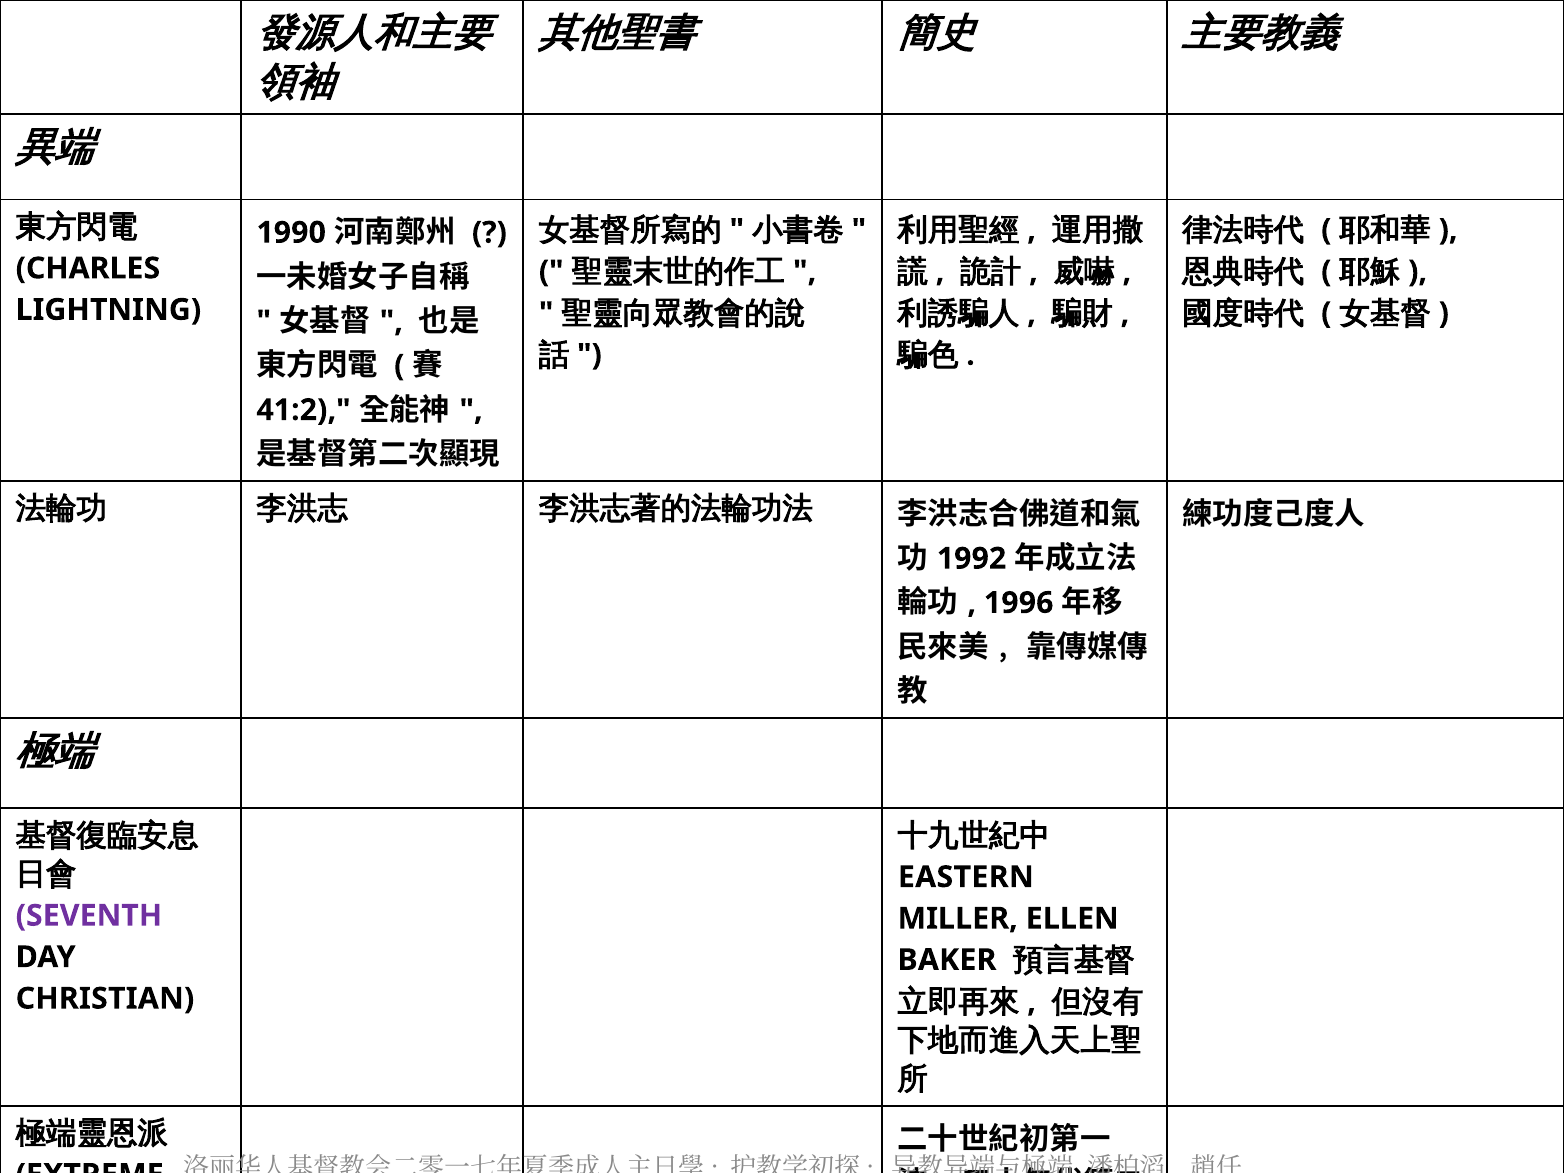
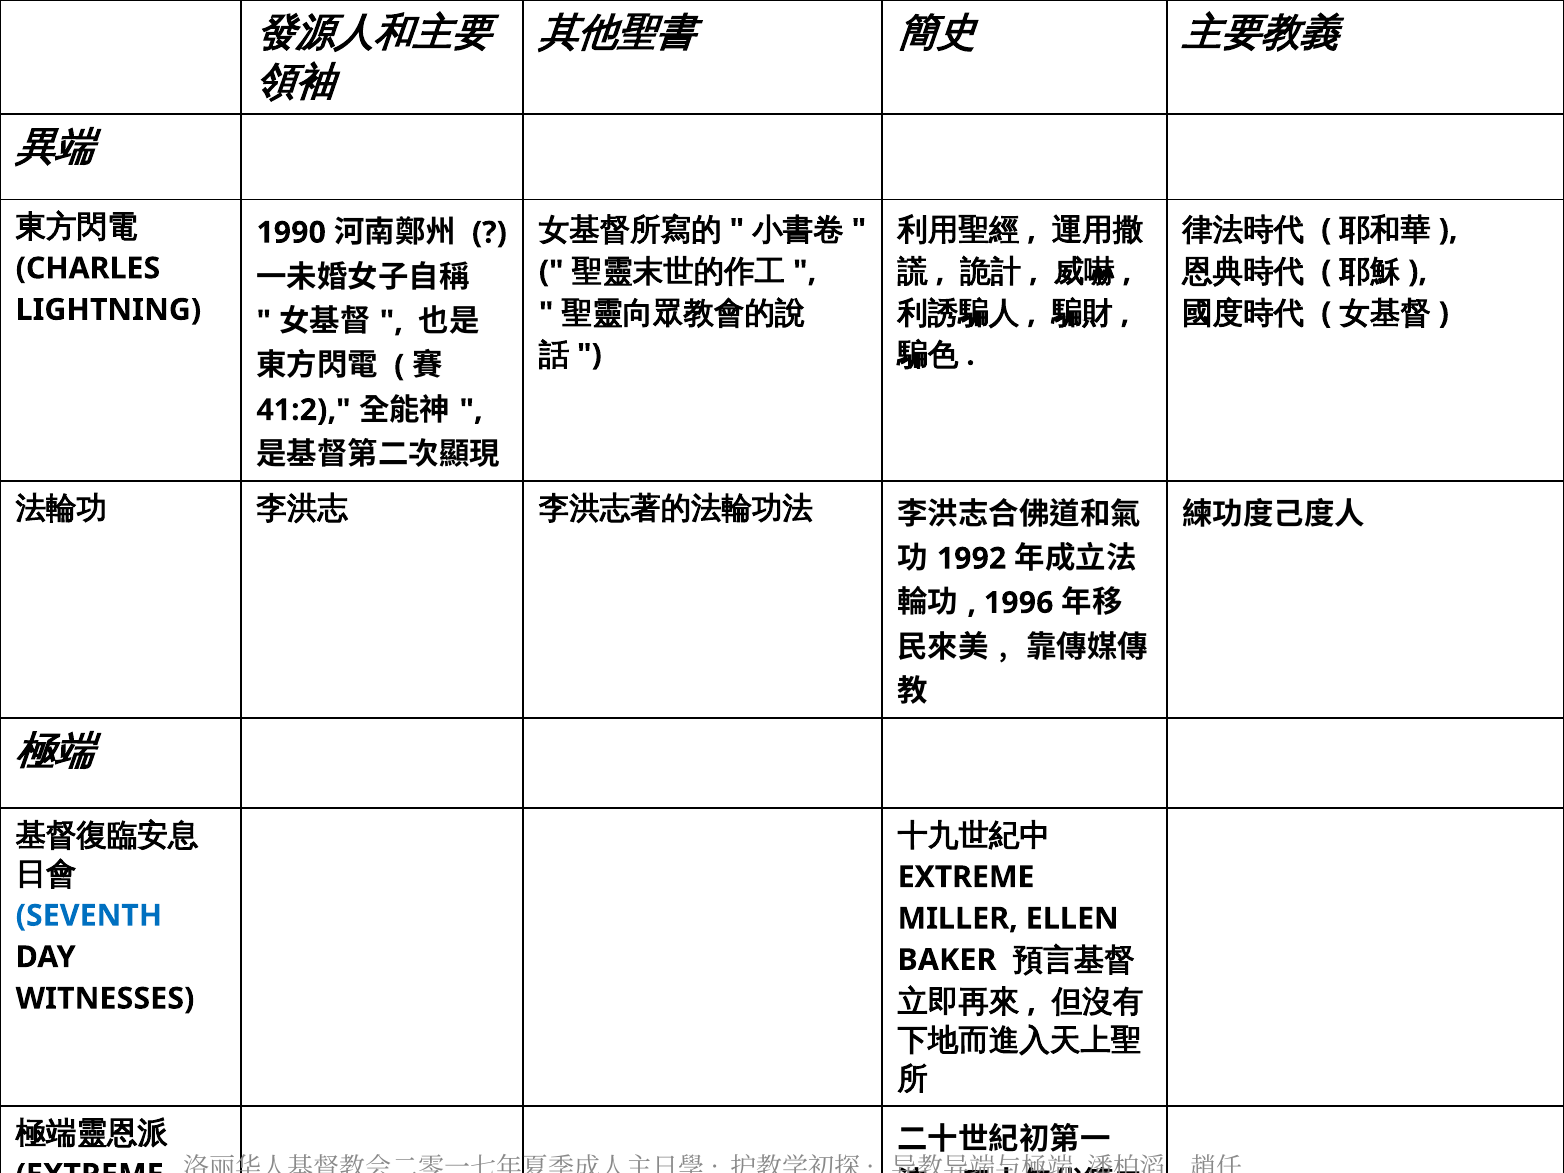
EASTERN at (966, 877): EASTERN -> EXTREME
SEVENTH colour: purple -> blue
CHRISTIAN: CHRISTIAN -> WITNESSES
